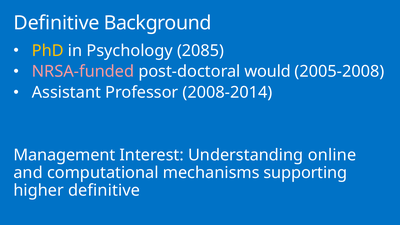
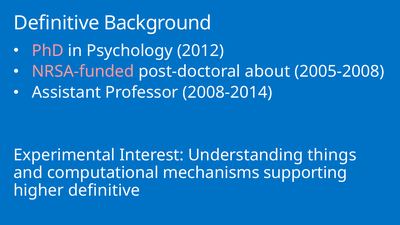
PhD colour: yellow -> pink
2085: 2085 -> 2012
would: would -> about
Management: Management -> Experimental
online: online -> things
